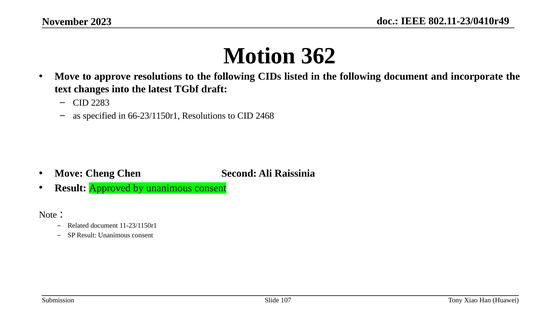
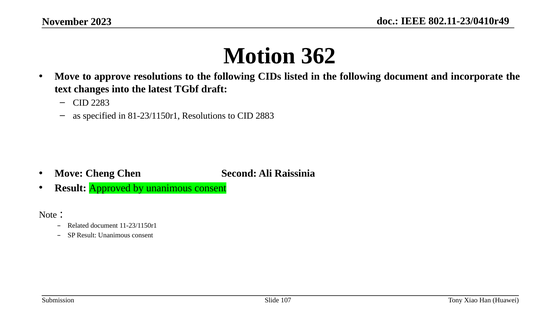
66-23/1150r1: 66-23/1150r1 -> 81-23/1150r1
2468: 2468 -> 2883
